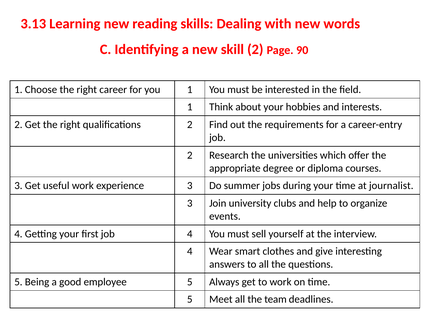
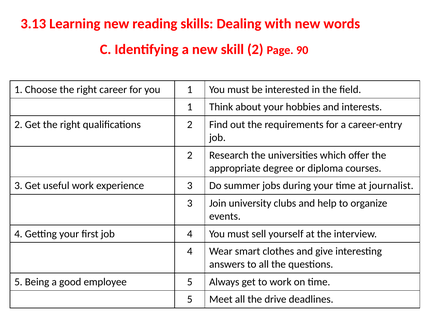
team: team -> drive
